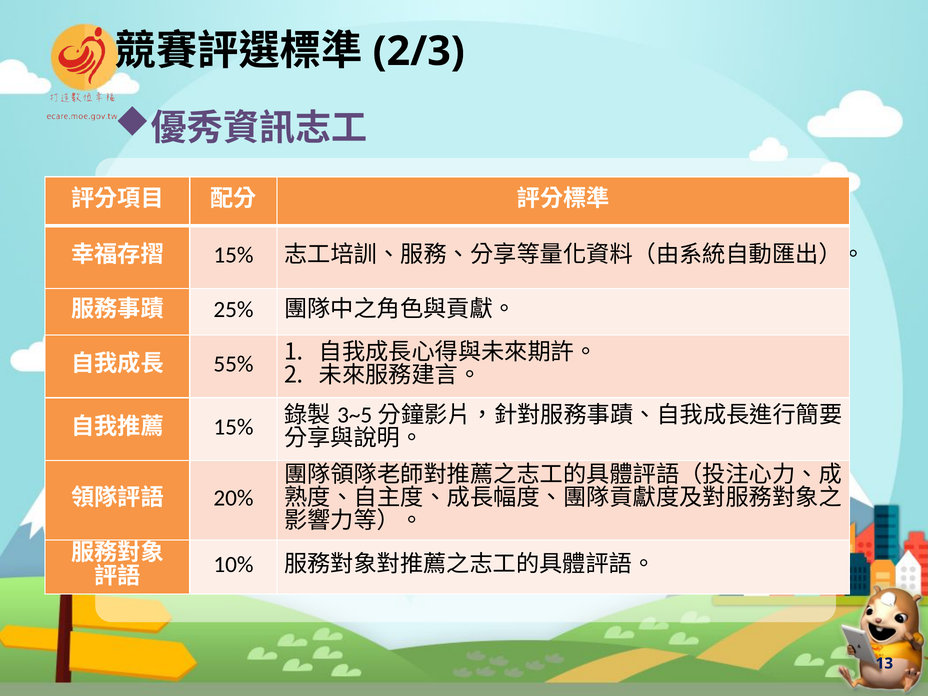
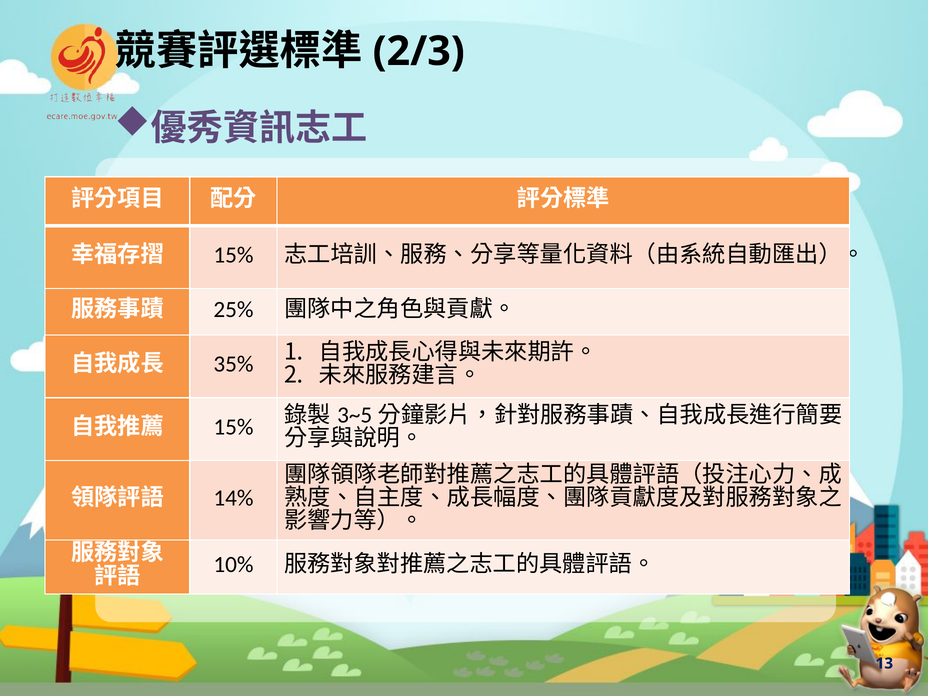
55%: 55% -> 35%
20%: 20% -> 14%
